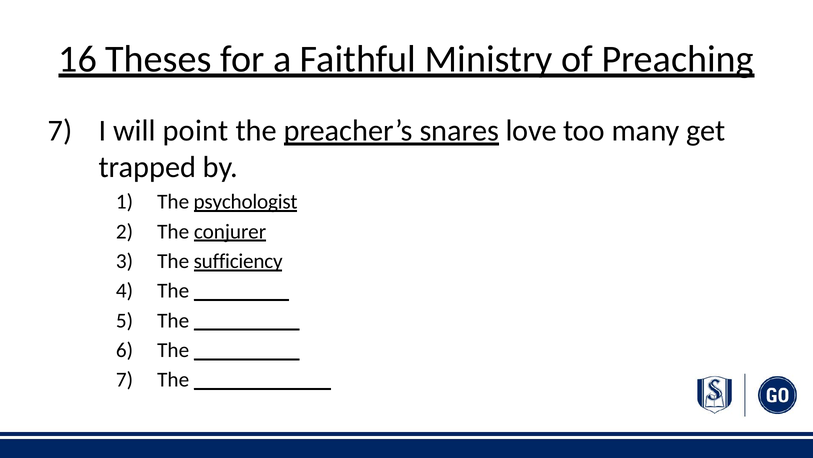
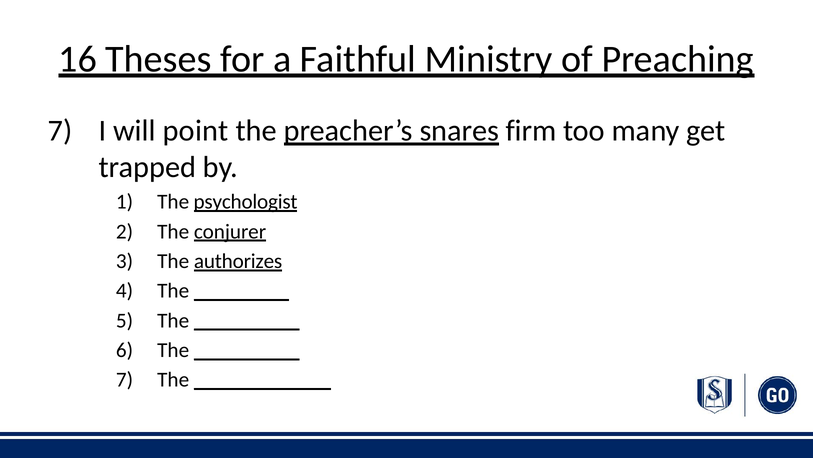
love: love -> firm
sufficiency: sufficiency -> authorizes
